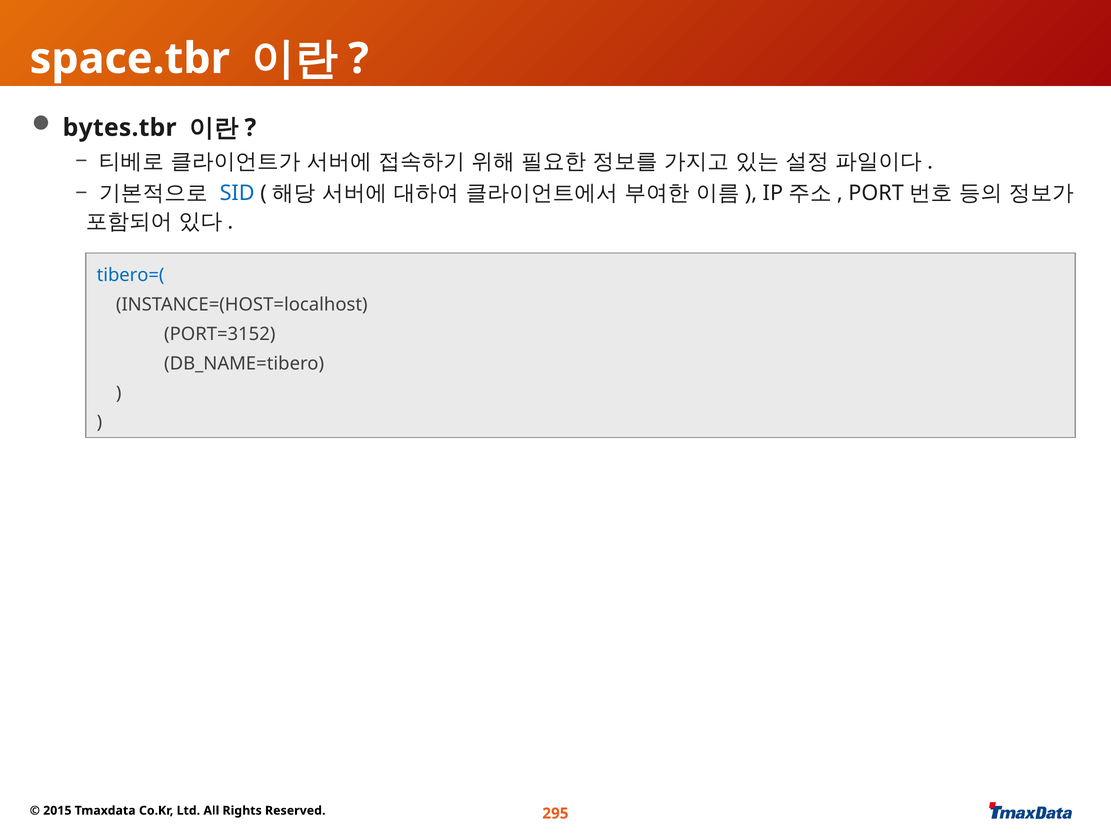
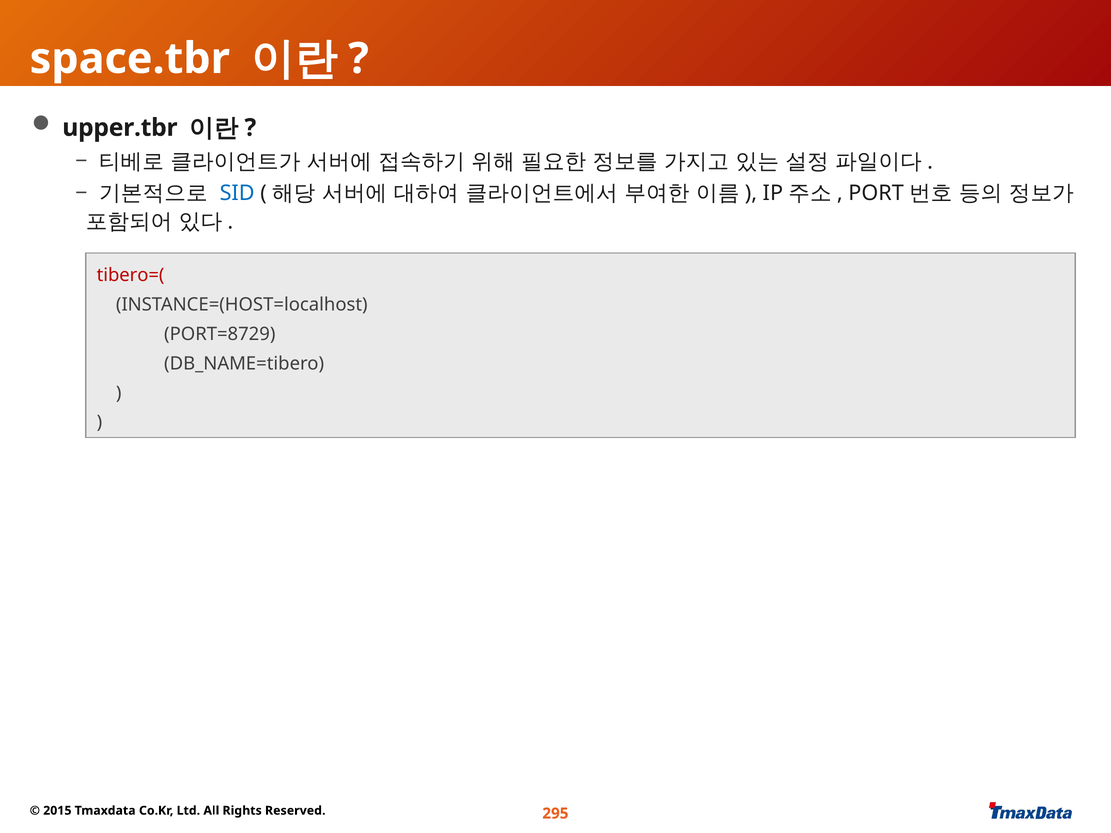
bytes.tbr: bytes.tbr -> upper.tbr
tibero=( colour: blue -> red
PORT=3152: PORT=3152 -> PORT=8729
